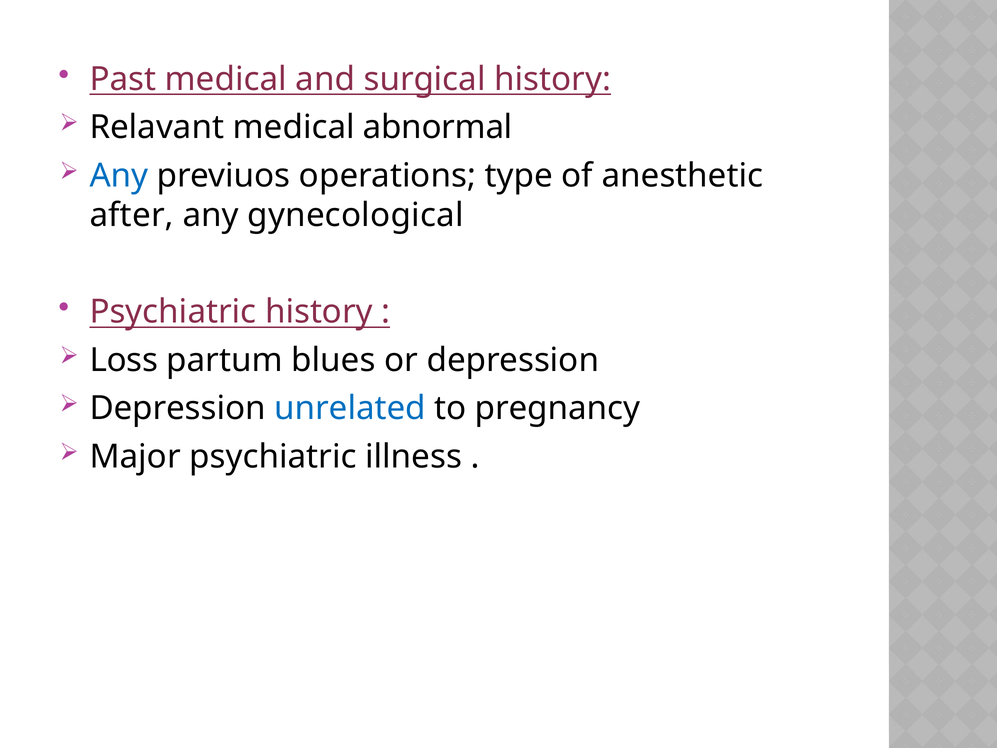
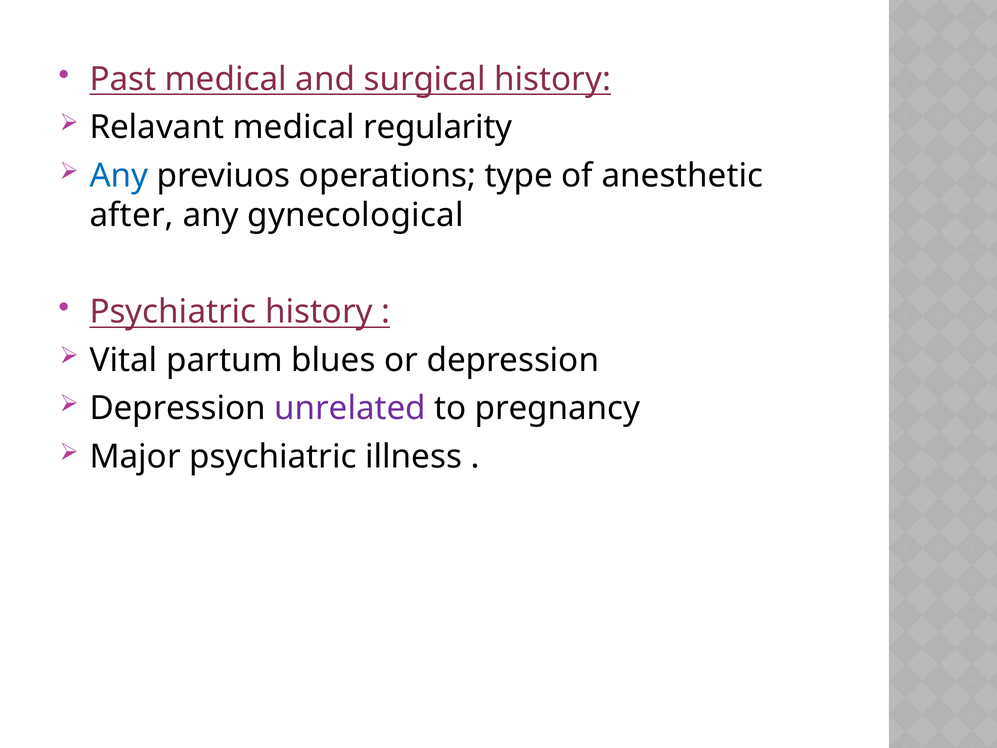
abnormal: abnormal -> regularity
Loss: Loss -> Vital
unrelated colour: blue -> purple
